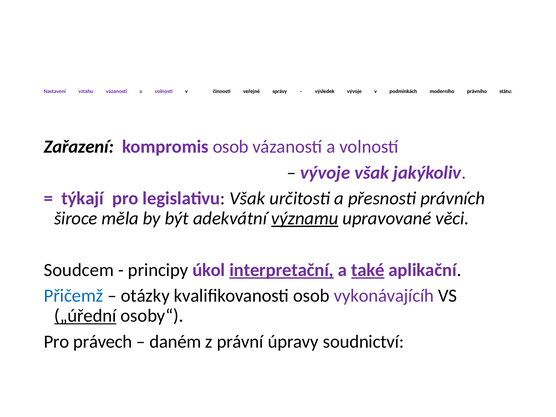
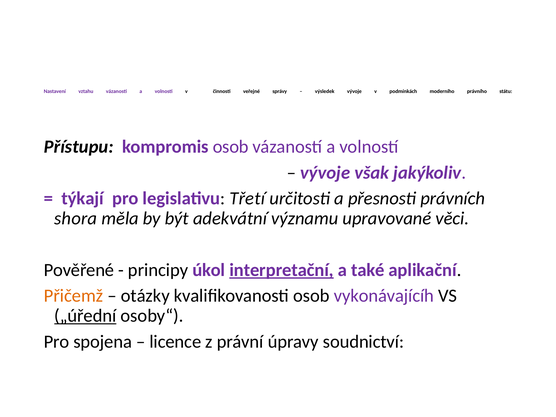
Zařazení: Zařazení -> Přístupu
legislativu Však: Však -> Třetí
široce: široce -> shora
významu underline: present -> none
Soudcem: Soudcem -> Pověřené
také underline: present -> none
Přičemž colour: blue -> orange
právech: právech -> spojena
daném: daném -> licence
